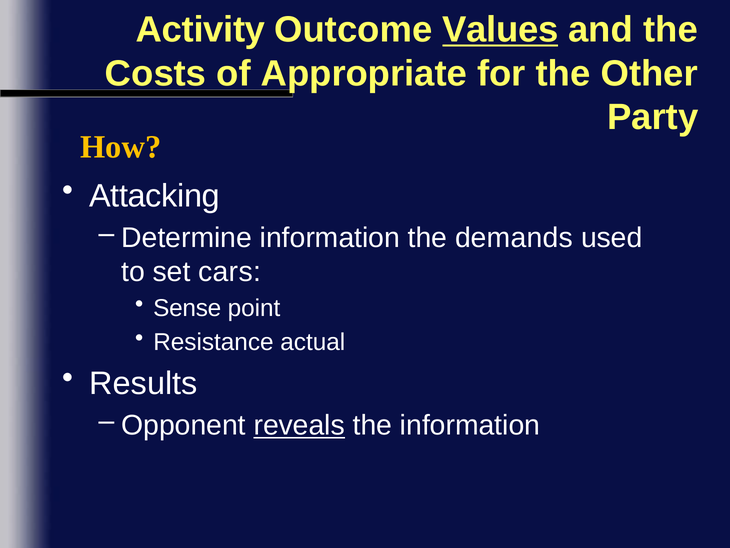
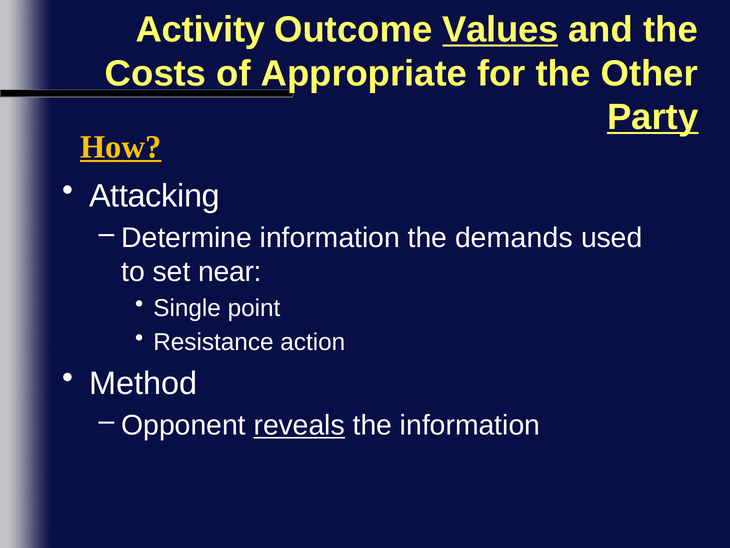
Party underline: none -> present
How underline: none -> present
cars: cars -> near
Sense: Sense -> Single
actual: actual -> action
Results: Results -> Method
